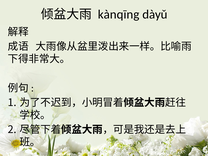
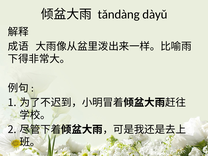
kànqīng: kànqīng -> tǎndàng
